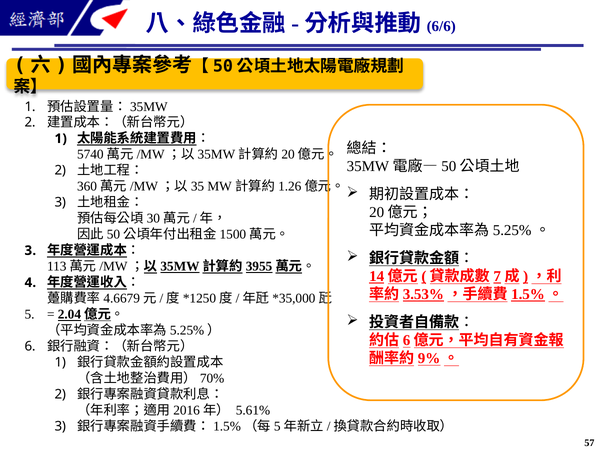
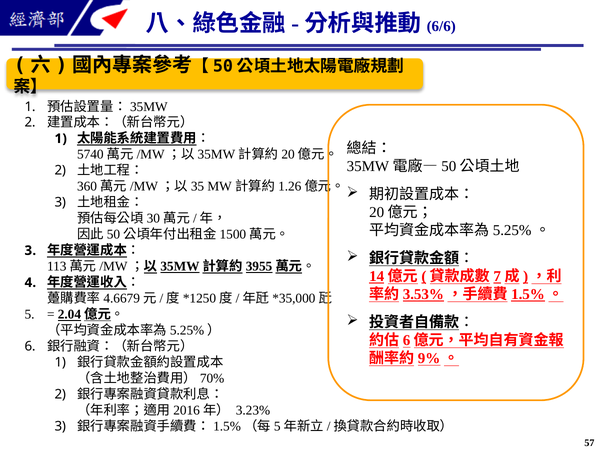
5.61%: 5.61% -> 3.23%
